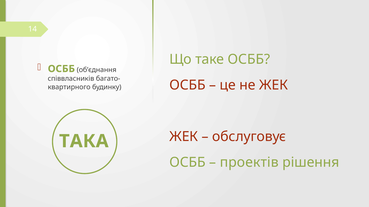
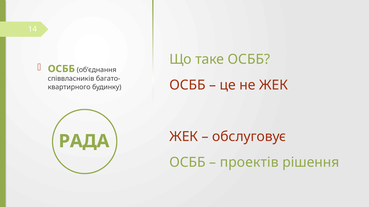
ТАКА: ТАКА -> РАДА
